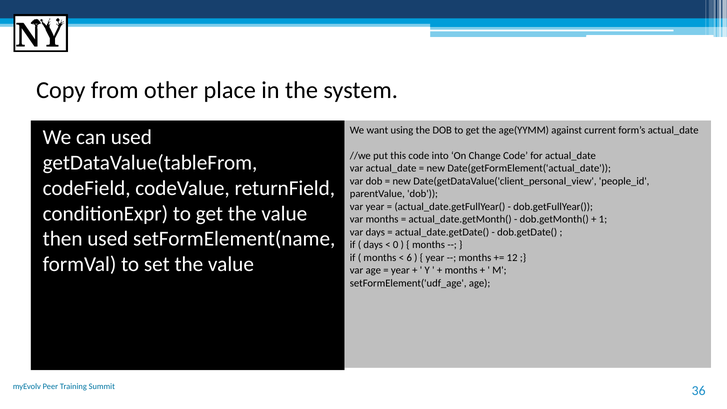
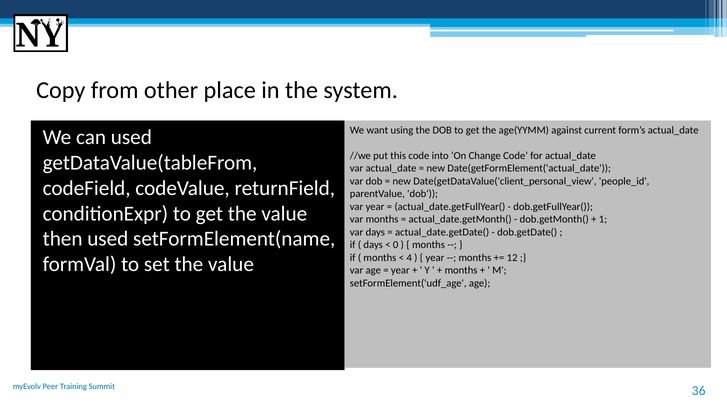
6: 6 -> 4
